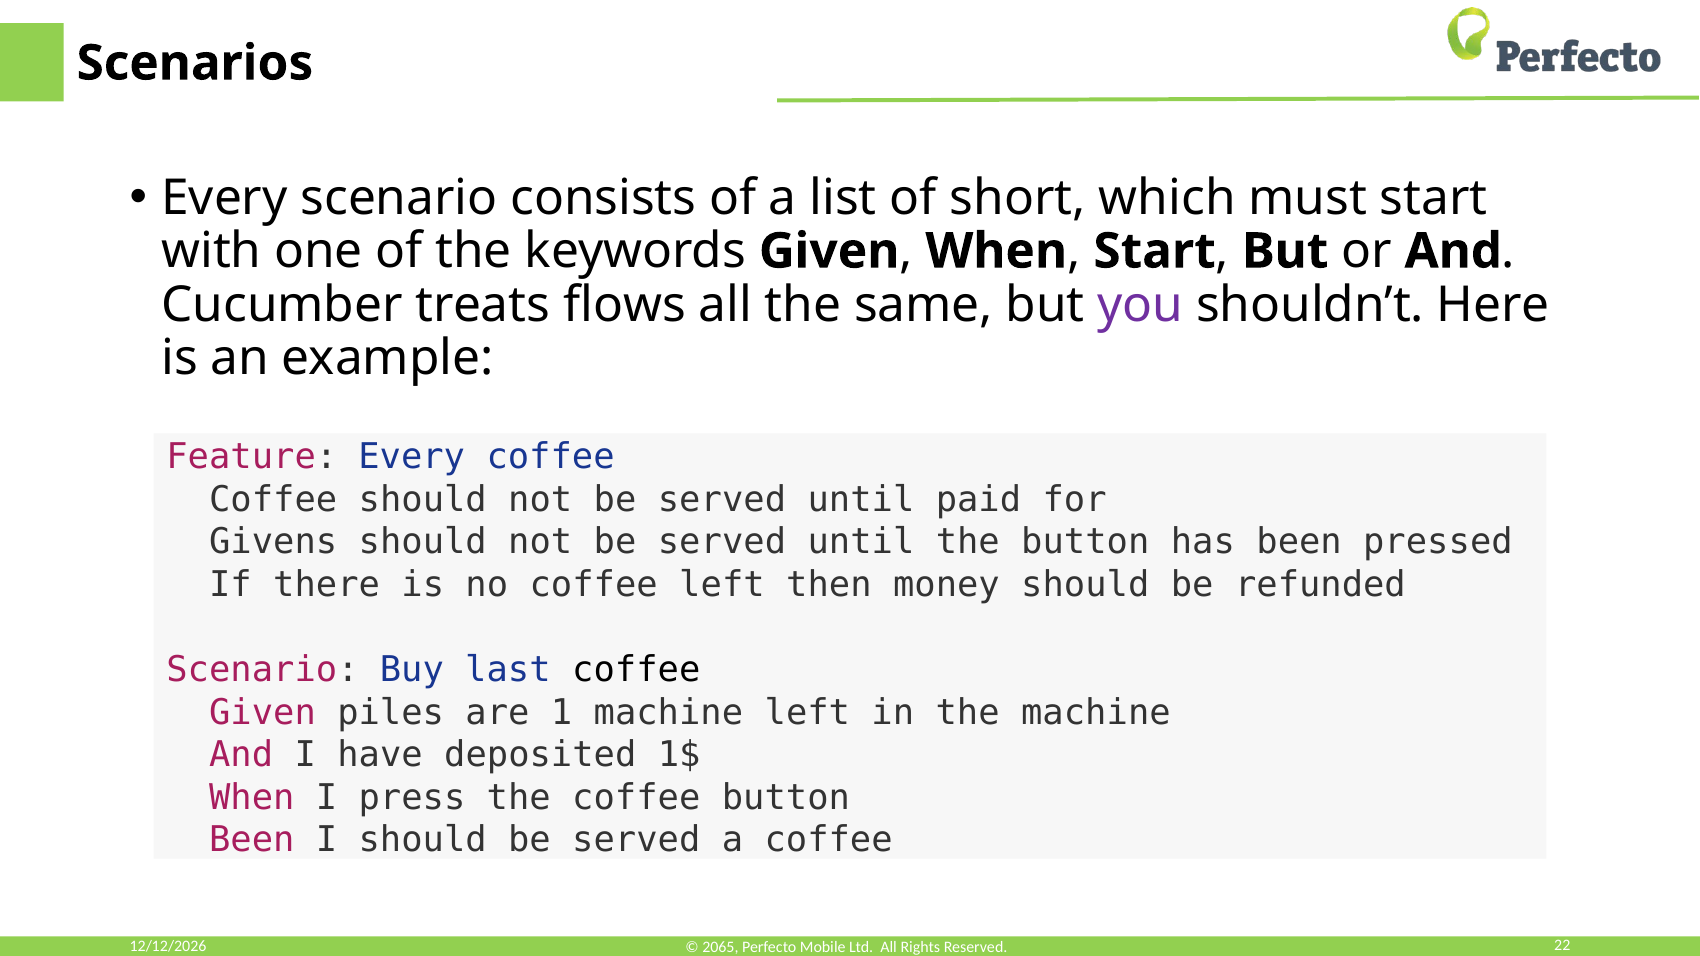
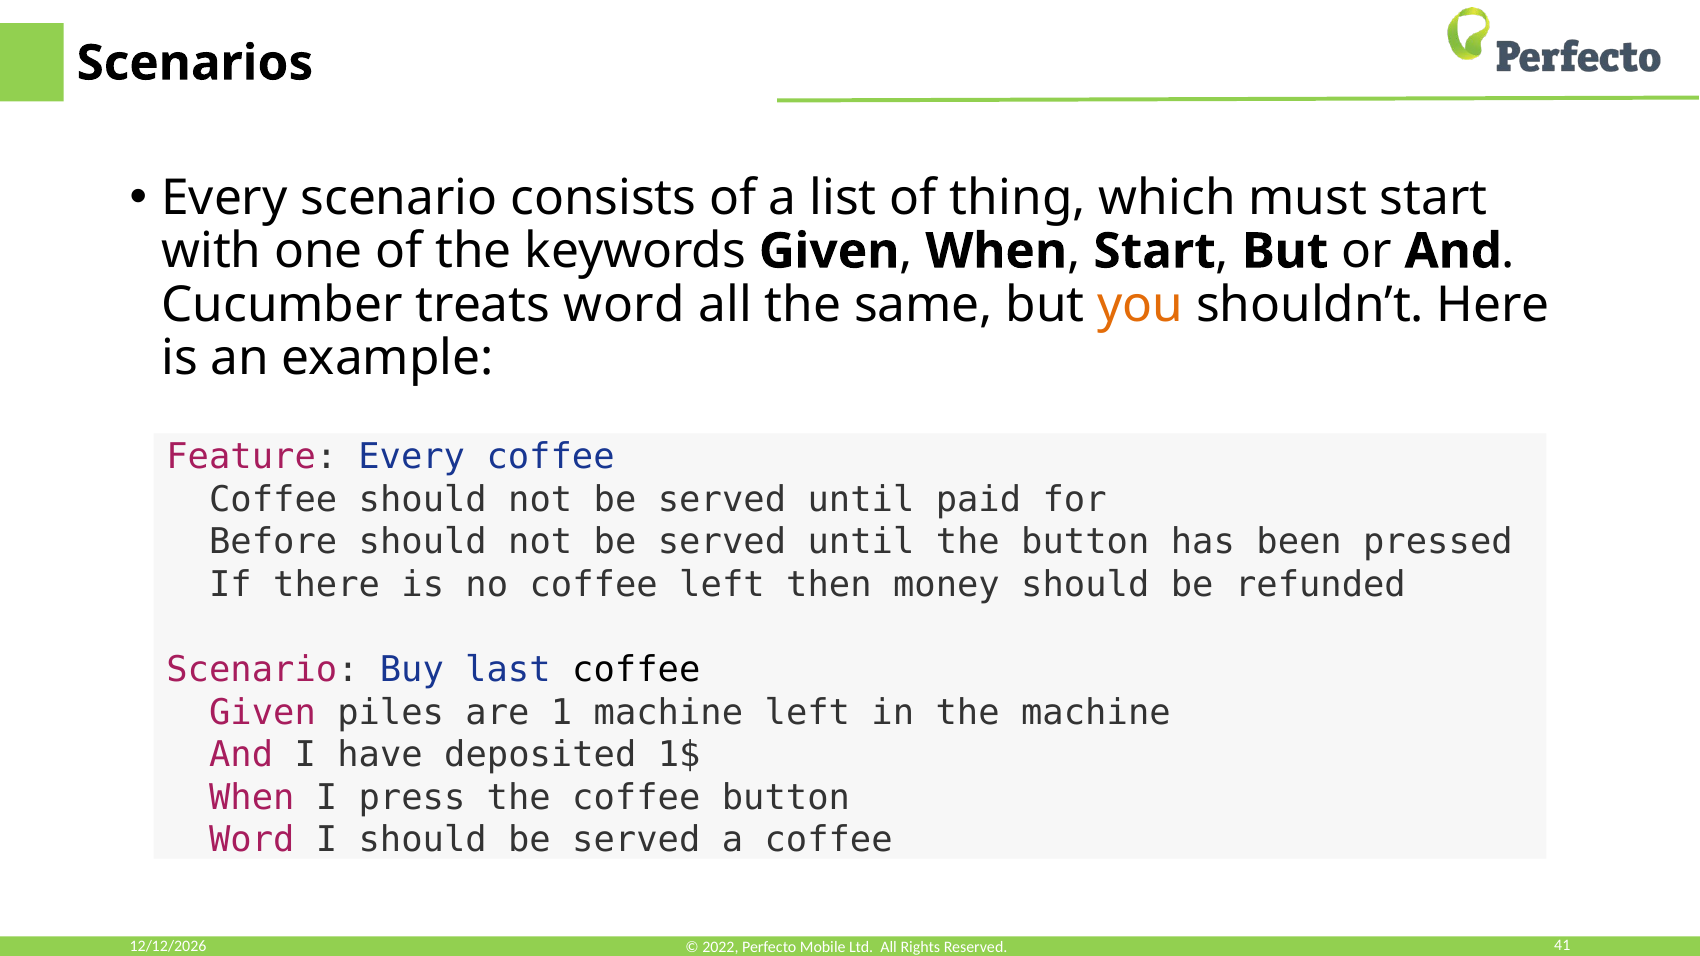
short: short -> thing
treats flows: flows -> word
you colour: purple -> orange
Givens: Givens -> Before
Been at (252, 840): Been -> Word
22: 22 -> 41
2065: 2065 -> 2022
